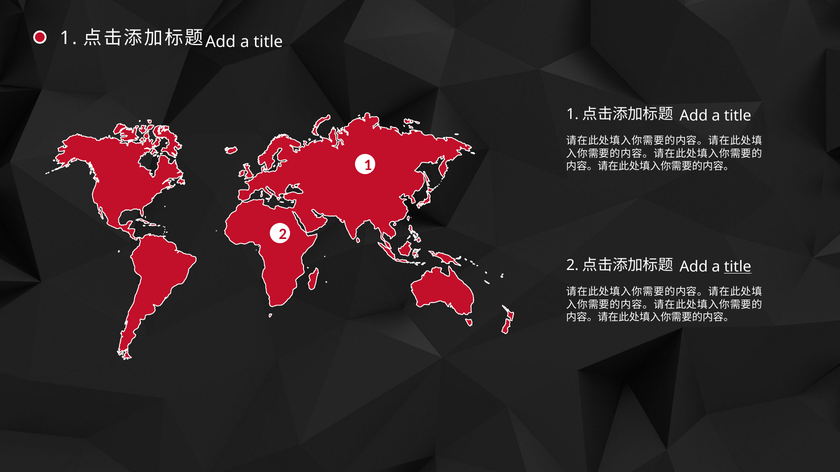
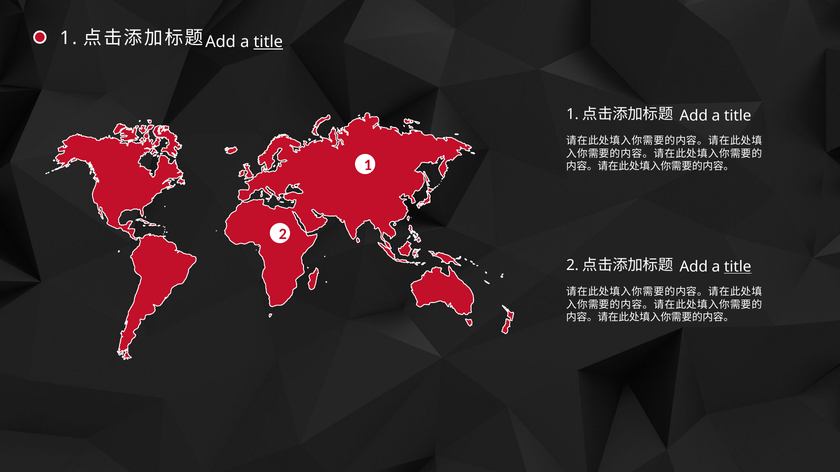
title at (268, 42) underline: none -> present
